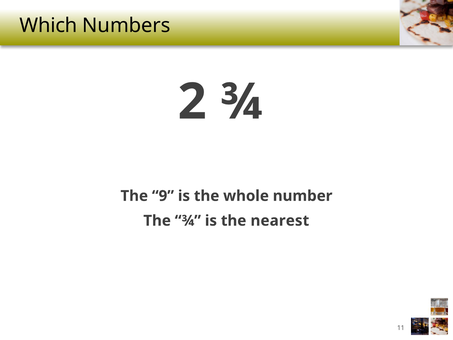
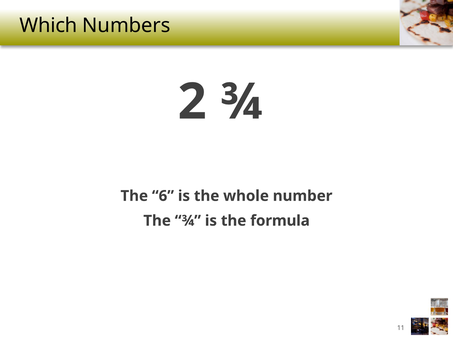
9: 9 -> 6
nearest: nearest -> formula
